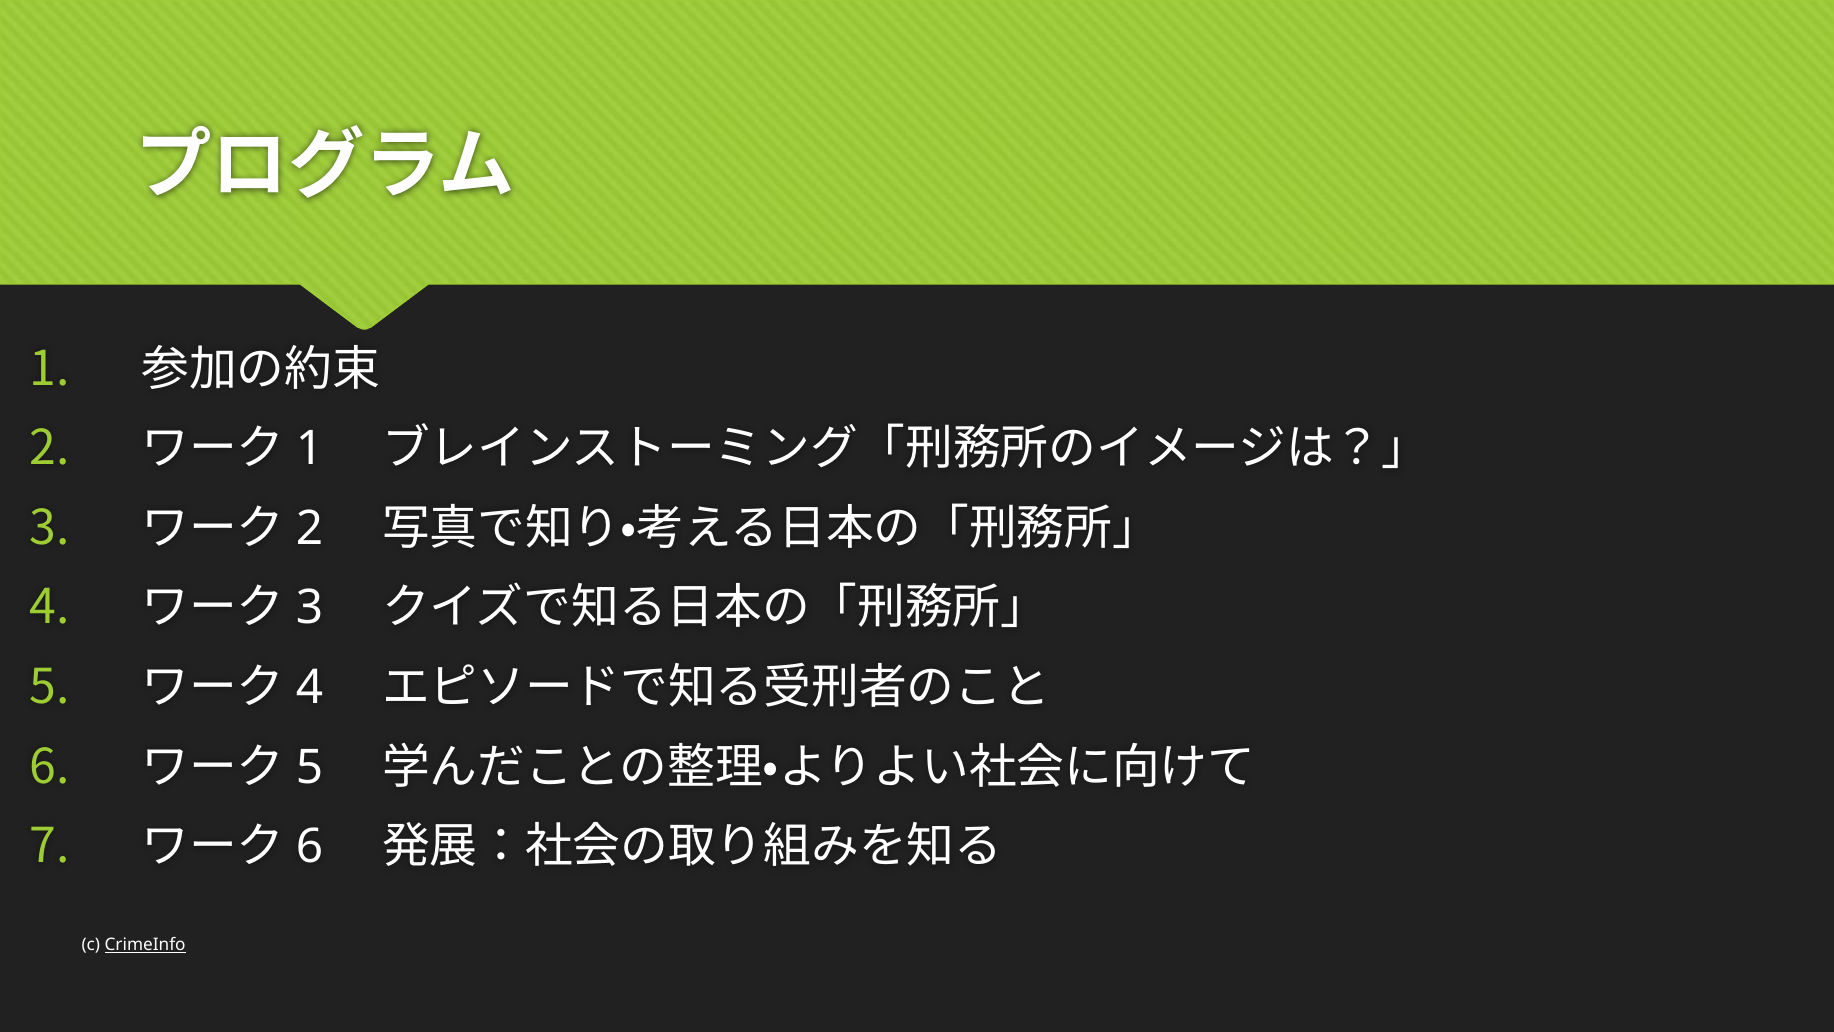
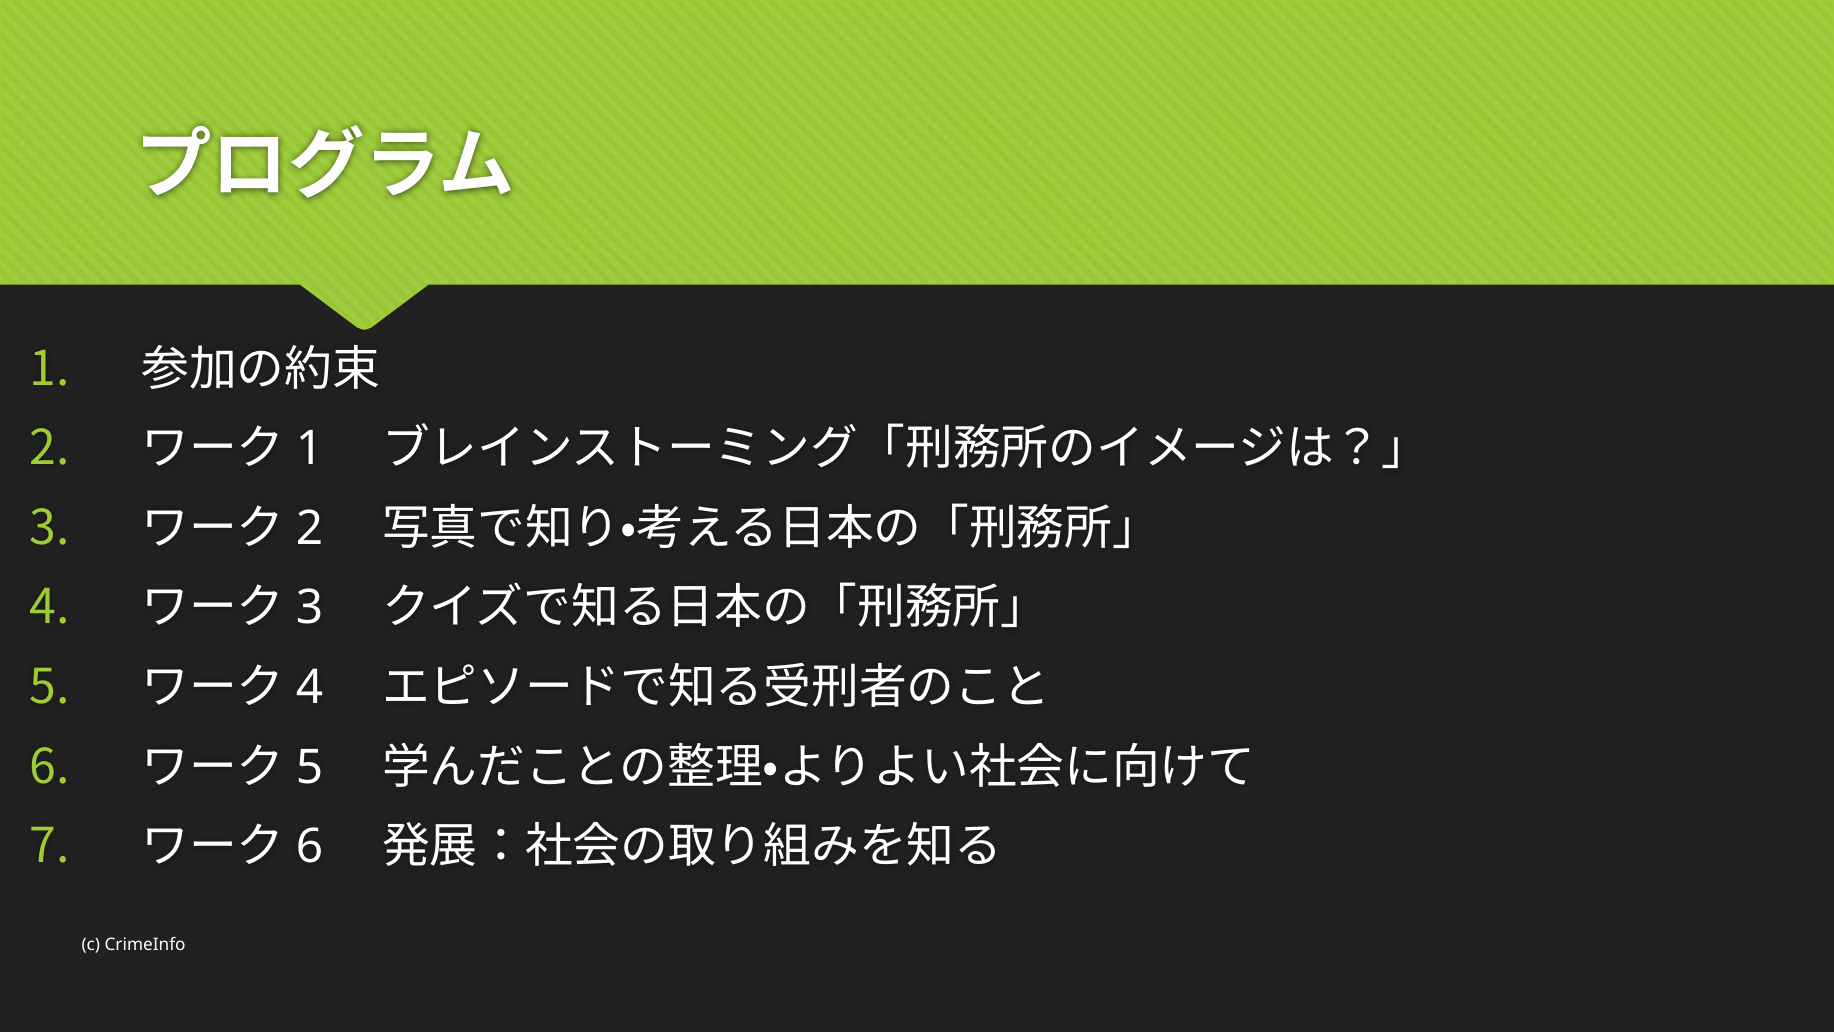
CrimeInfo underline: present -> none
